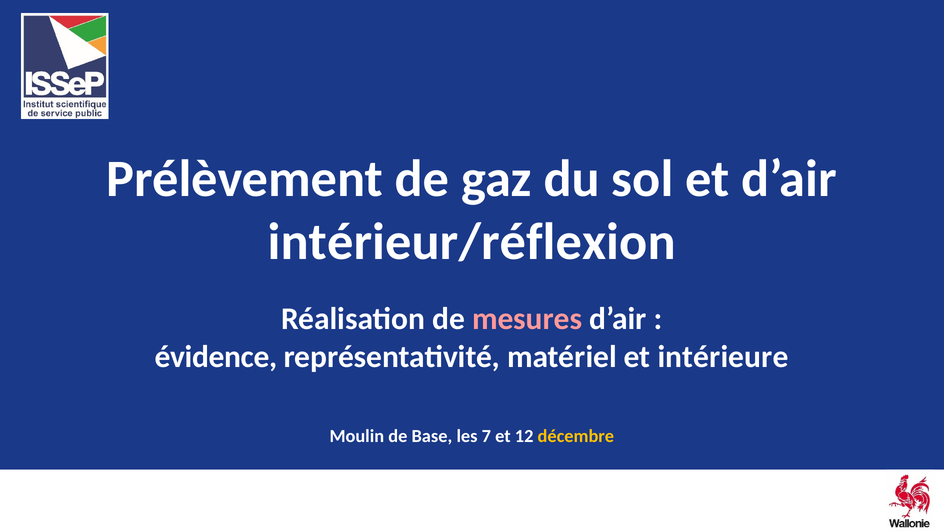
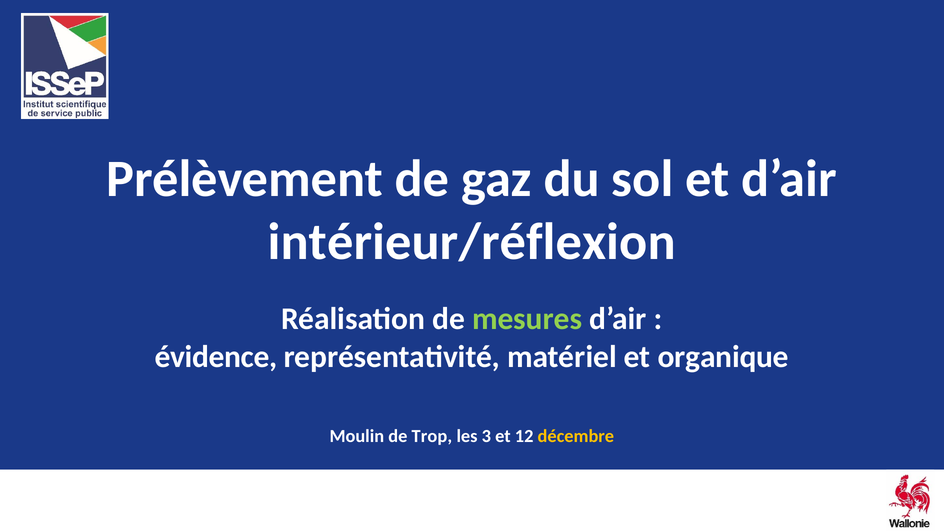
mesures colour: pink -> light green
intérieure: intérieure -> organique
Base: Base -> Trop
7: 7 -> 3
